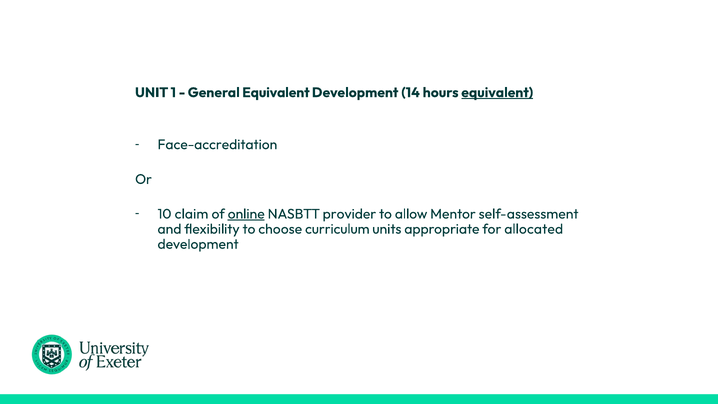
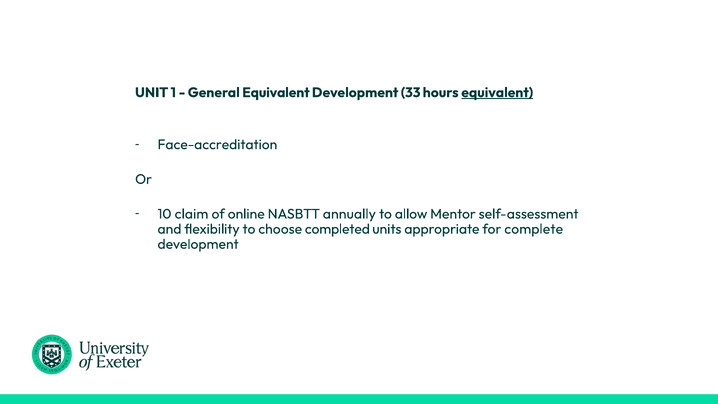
14: 14 -> 33
online underline: present -> none
provider: provider -> annually
curriculum: curriculum -> completed
allocated: allocated -> complete
